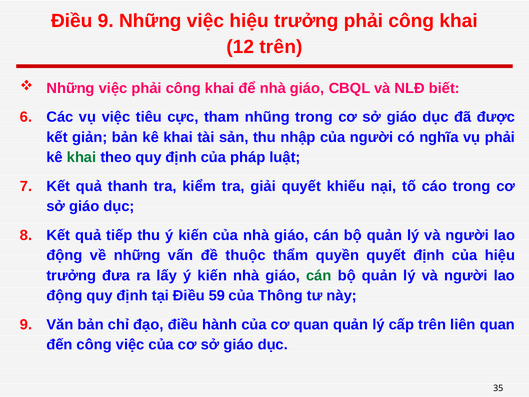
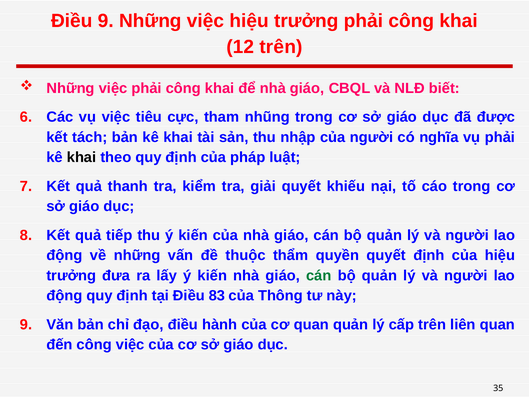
giản: giản -> tách
khai at (82, 157) colour: green -> black
59: 59 -> 83
